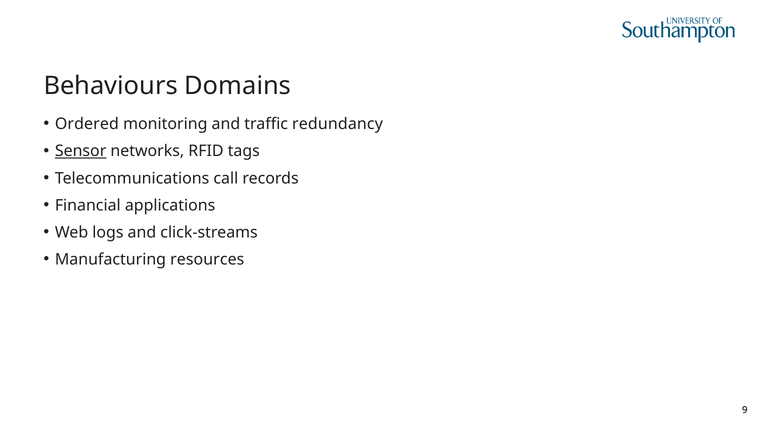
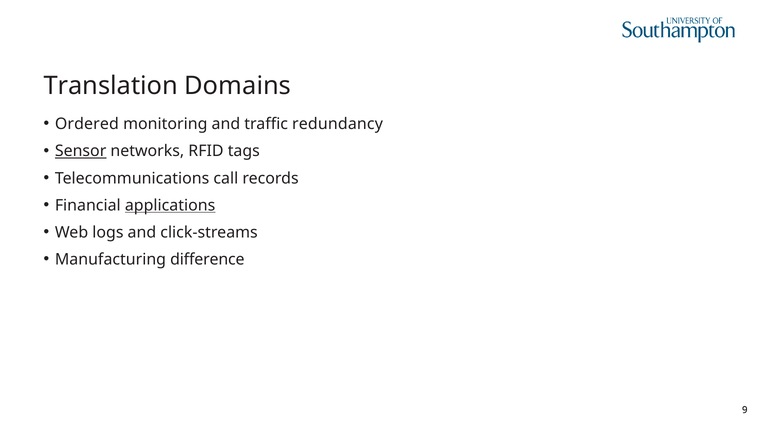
Behaviours: Behaviours -> Translation
applications underline: none -> present
resources: resources -> difference
